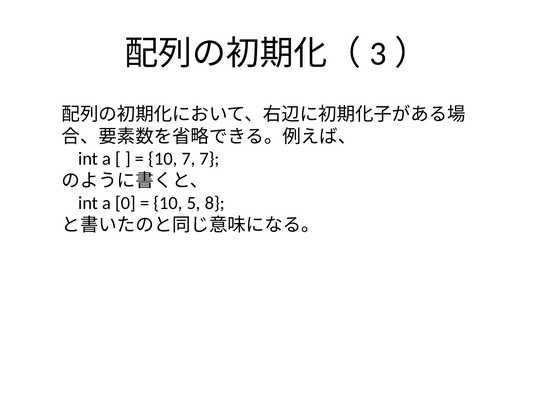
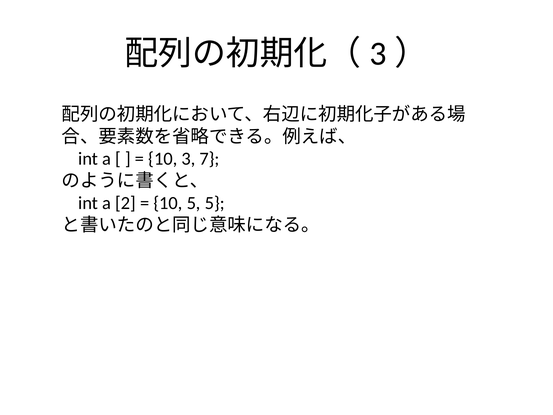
10 7: 7 -> 3
0: 0 -> 2
5 8: 8 -> 5
